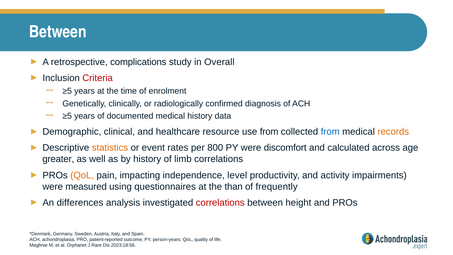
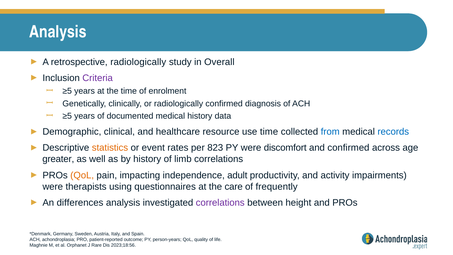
Between at (58, 32): Between -> Analysis
retrospective complications: complications -> radiologically
Criteria colour: red -> purple
use from: from -> time
records colour: orange -> blue
800: 800 -> 823
and calculated: calculated -> confirmed
level: level -> adult
measured: measured -> therapists
than: than -> care
correlations at (220, 203) colour: red -> purple
